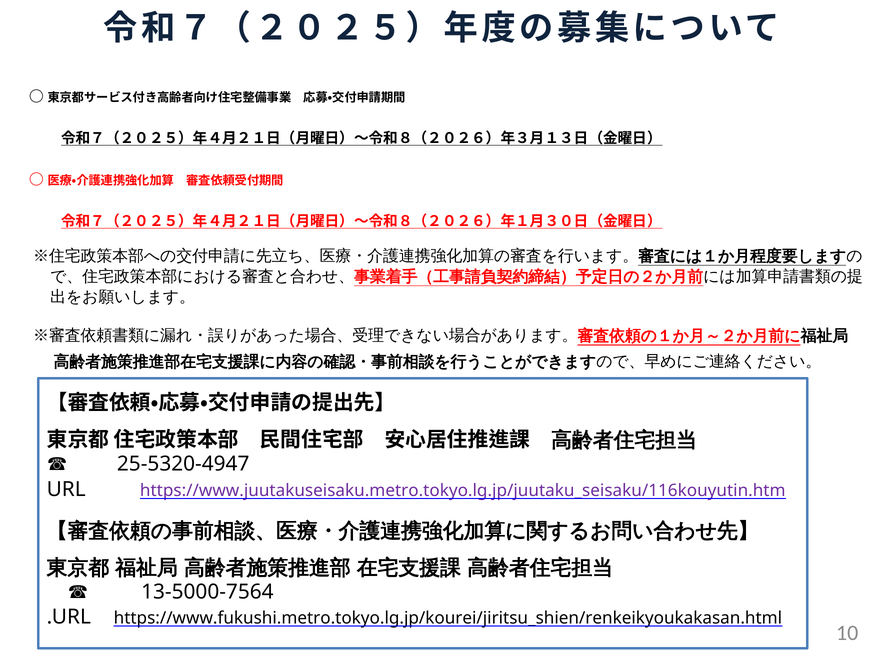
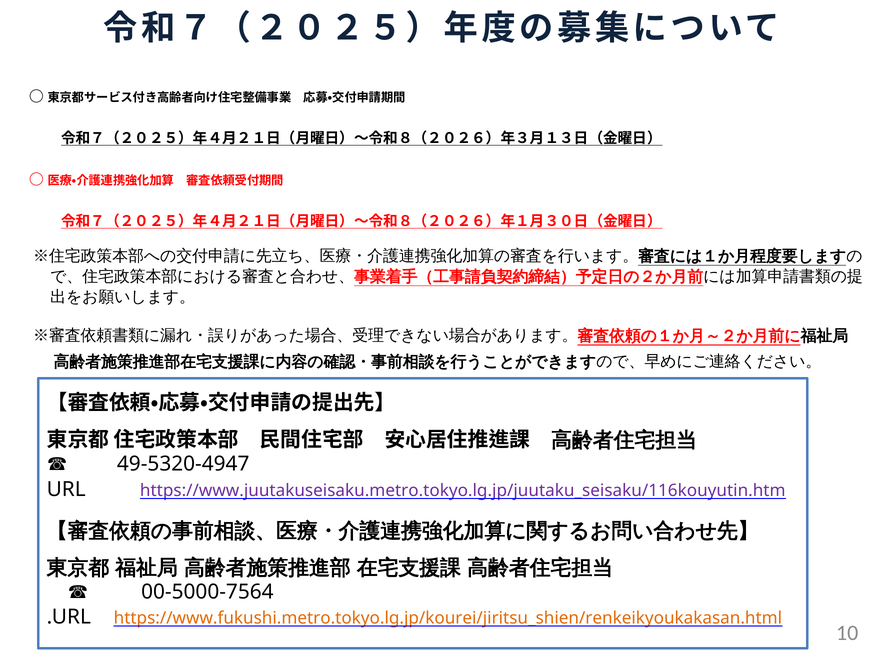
25-5320-4947: 25-5320-4947 -> 49-5320-4947
13-5000-7564: 13-5000-7564 -> 00-5000-7564
https://www.fukushi.metro.tokyo.lg.jp/kourei/jiritsu_shien/renkeikyoukakasan.html colour: black -> orange
